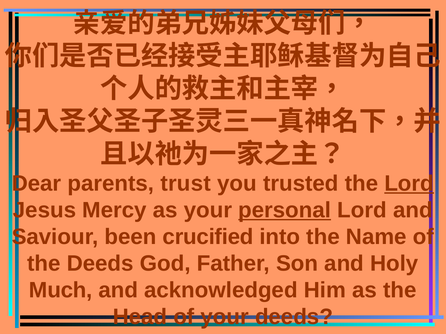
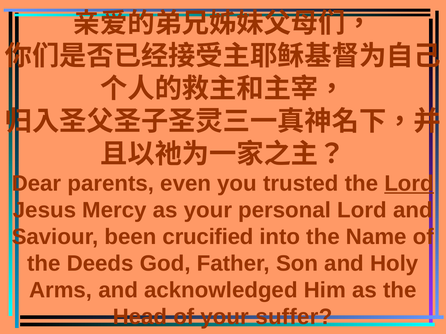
trust: trust -> even
personal underline: present -> none
Much: Much -> Arms
your deeds: deeds -> suffer
